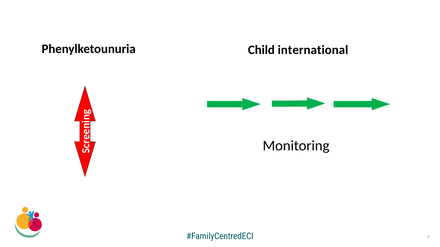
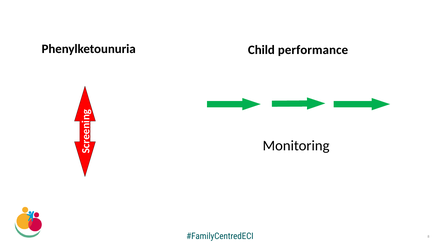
international: international -> performance
